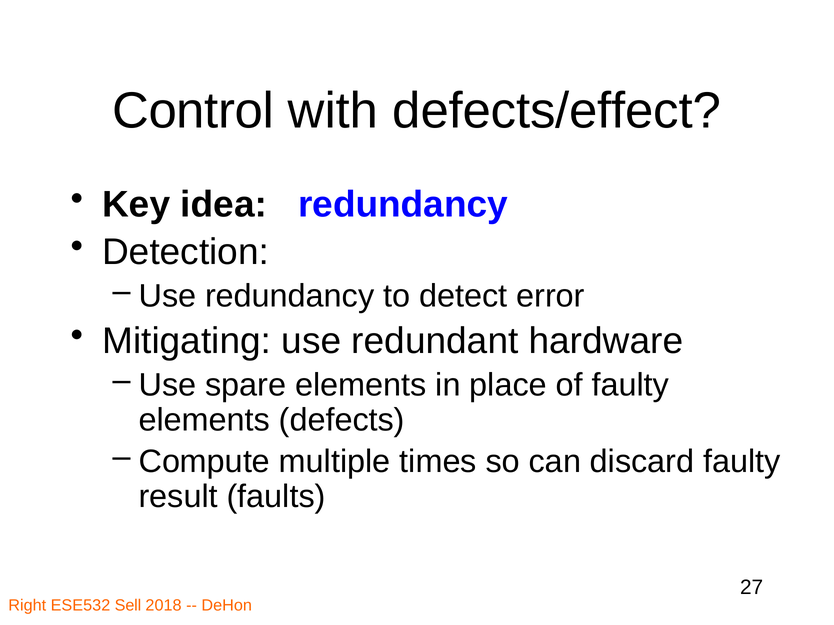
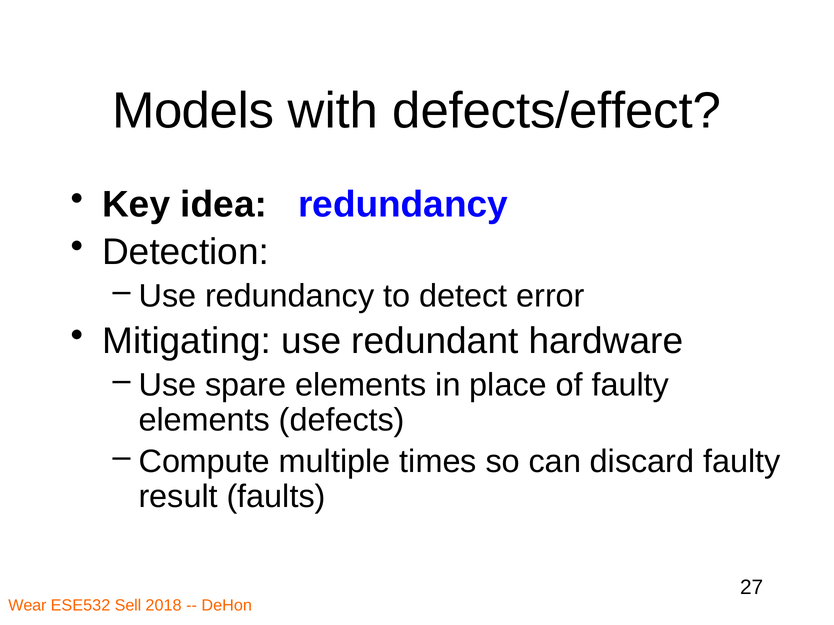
Control: Control -> Models
Right: Right -> Wear
